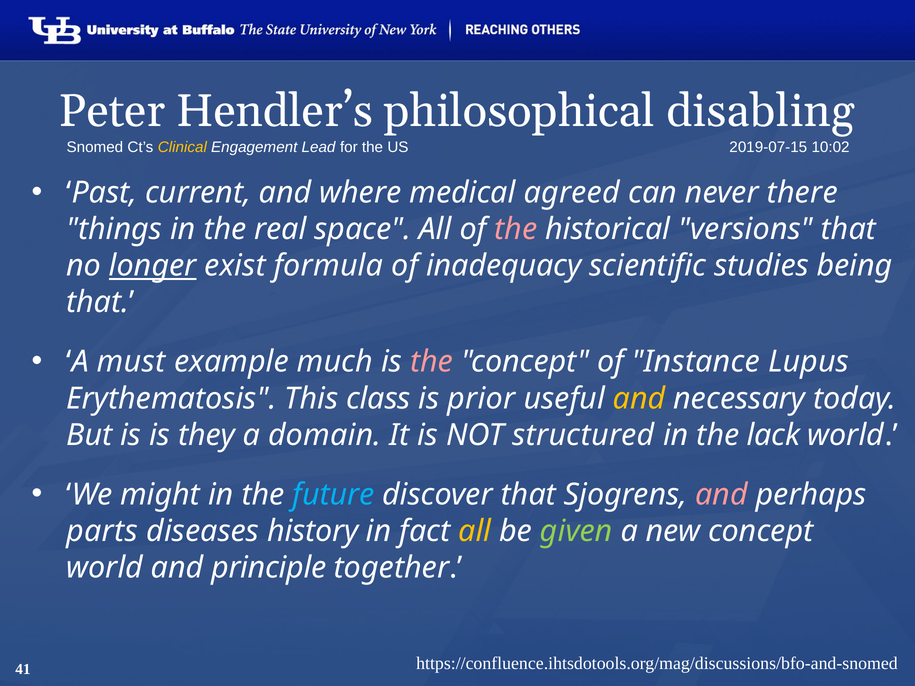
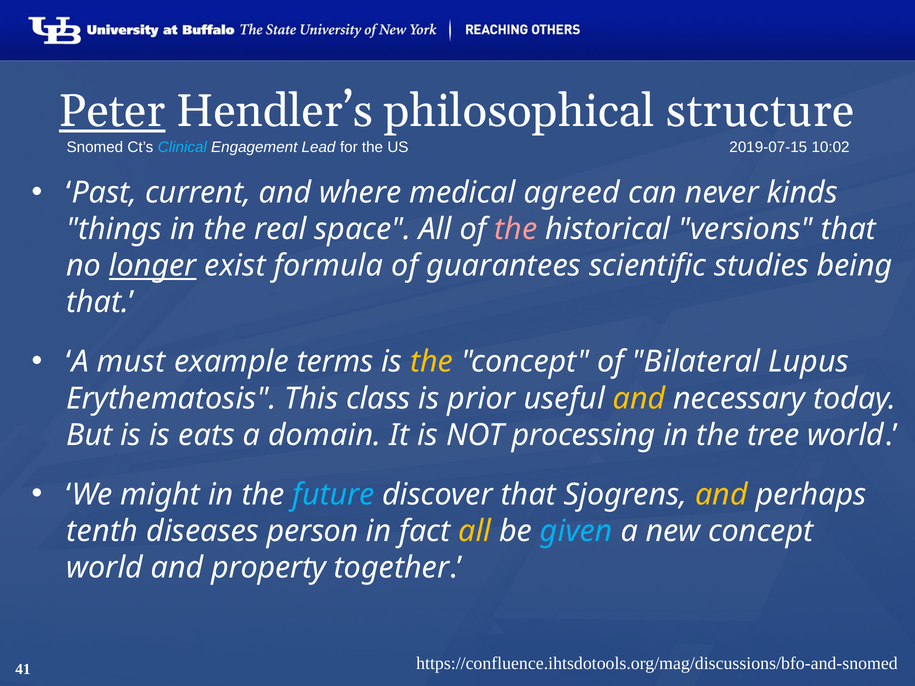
Peter underline: none -> present
disabling: disabling -> structure
Clinical colour: yellow -> light blue
there: there -> kinds
inadequacy: inadequacy -> guarantees
much: much -> terms
the at (432, 362) colour: pink -> yellow
Instance: Instance -> Bilateral
they: they -> eats
structured: structured -> processing
lack: lack -> tree
and at (721, 495) colour: pink -> yellow
parts: parts -> tenth
history: history -> person
given colour: light green -> light blue
principle: principle -> property
